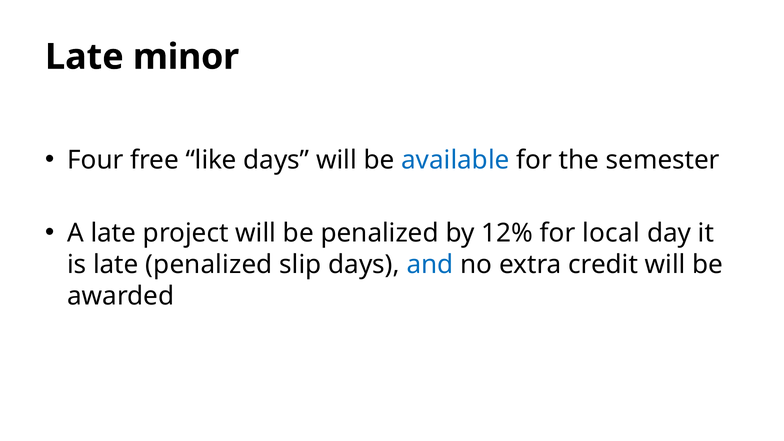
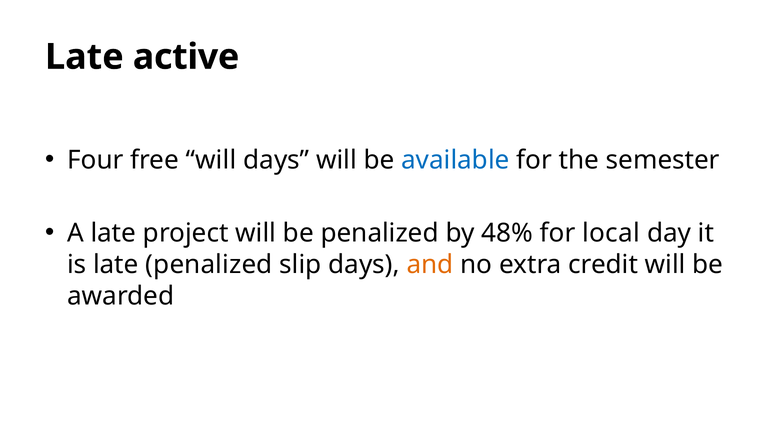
minor: minor -> active
free like: like -> will
12%: 12% -> 48%
and colour: blue -> orange
